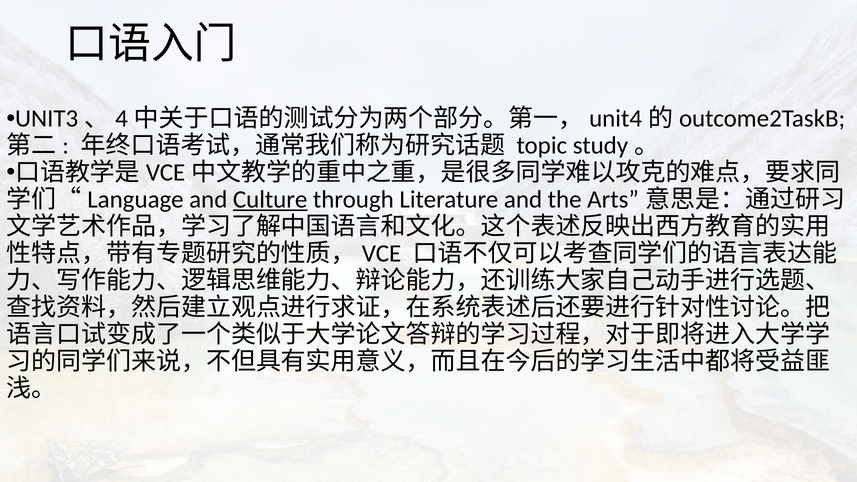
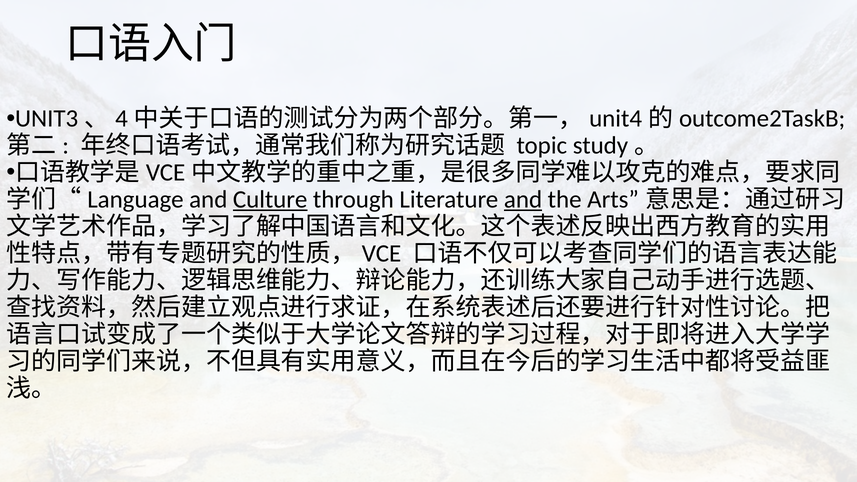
and at (523, 200) underline: none -> present
